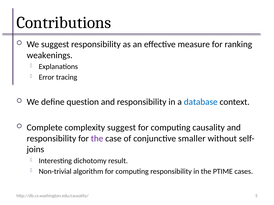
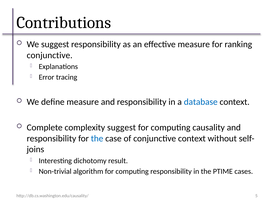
weakenings at (50, 55): weakenings -> conjunctive
define question: question -> measure
the at (97, 139) colour: purple -> blue
conjunctive smaller: smaller -> context
